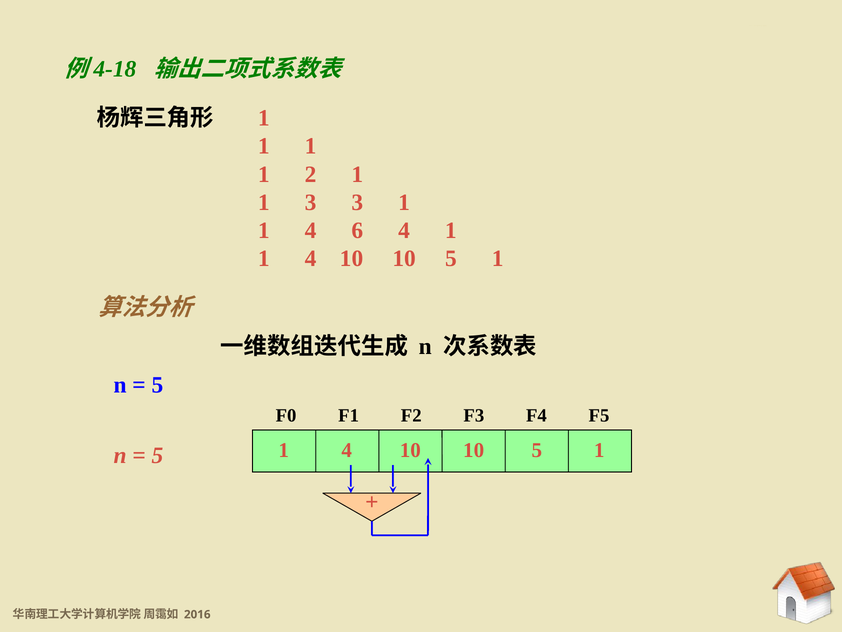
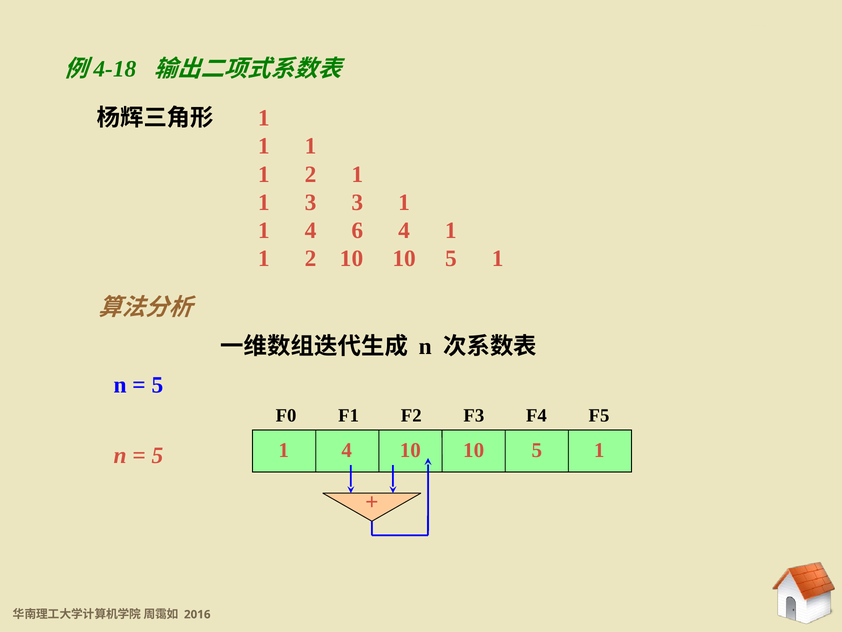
4 at (311, 258): 4 -> 2
